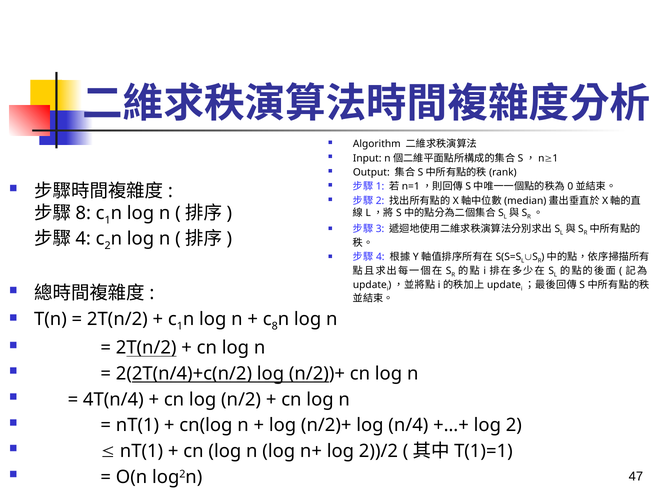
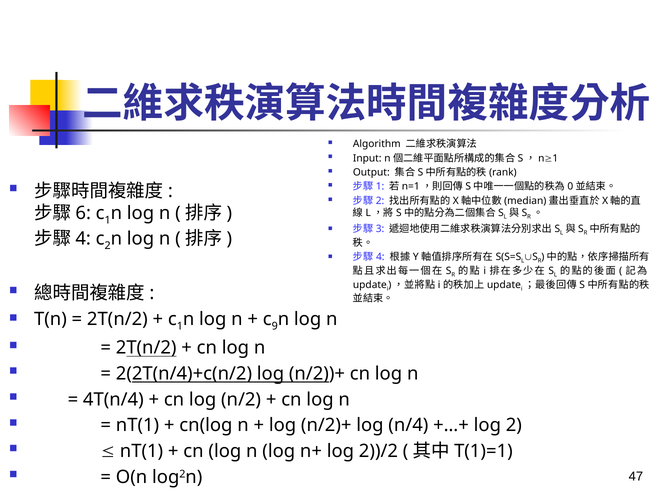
8 at (83, 213): 8 -> 6
8 at (275, 326): 8 -> 9
